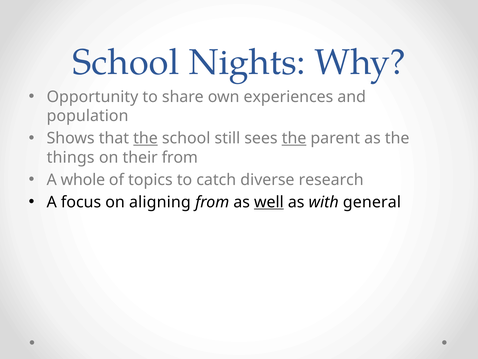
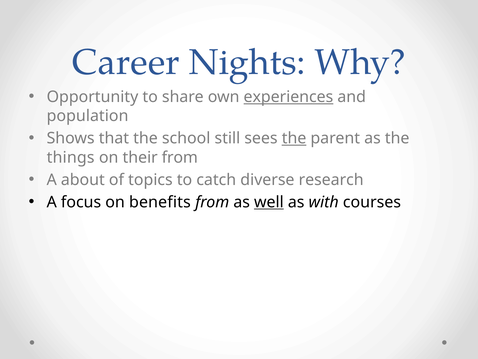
School at (126, 62): School -> Career
experiences underline: none -> present
the at (145, 138) underline: present -> none
whole: whole -> about
aligning: aligning -> benefits
general: general -> courses
